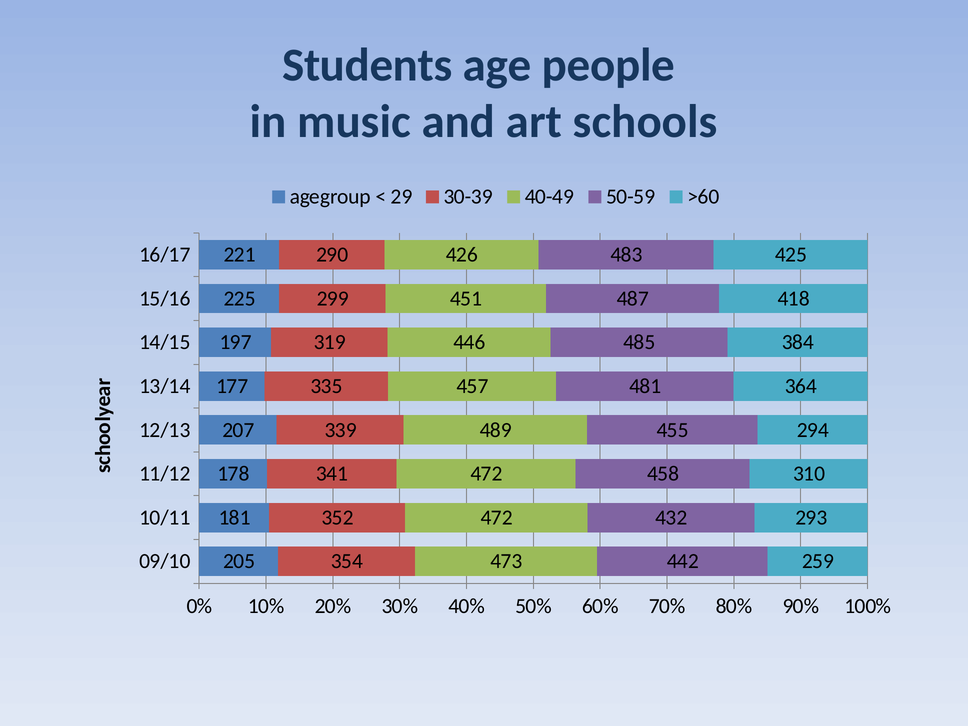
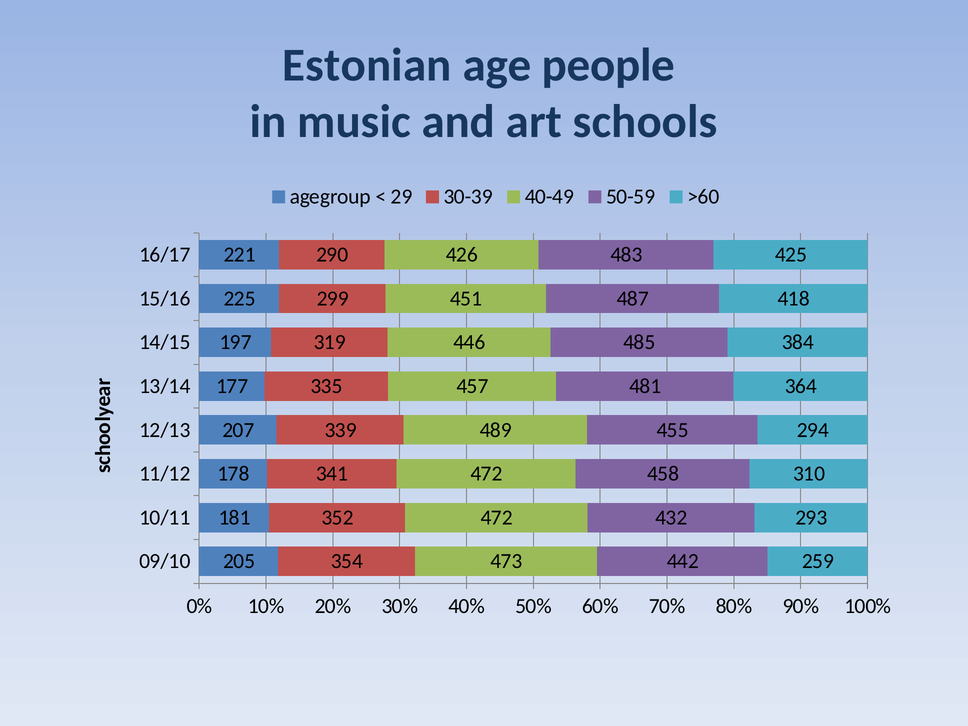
Students: Students -> Estonian
